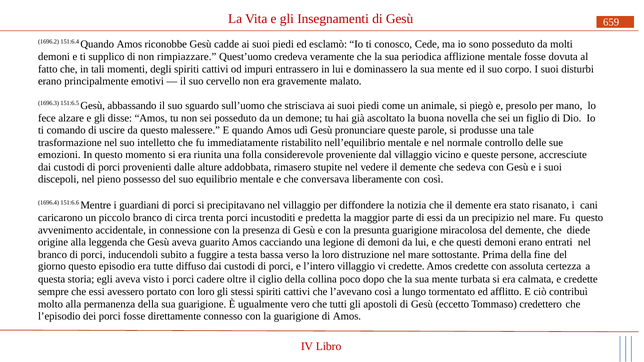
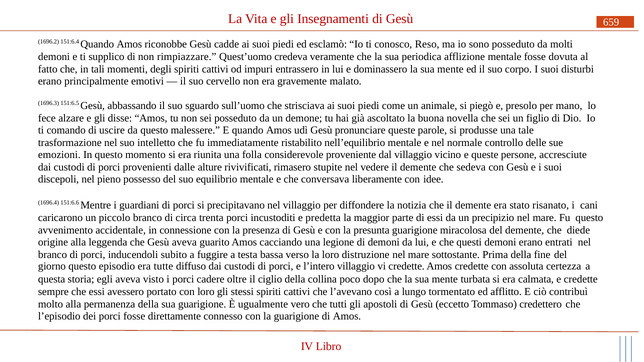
Cede: Cede -> Reso
addobbata: addobbata -> rivivificati
con così: così -> idee
